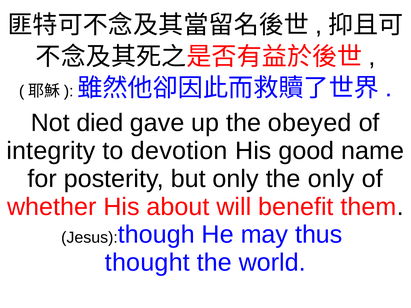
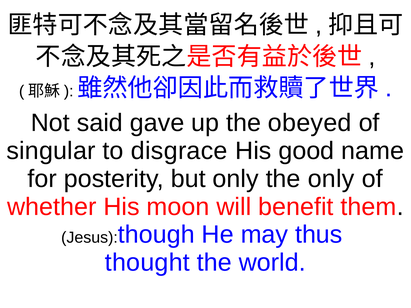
died: died -> said
integrity: integrity -> singular
devotion: devotion -> disgrace
about: about -> moon
